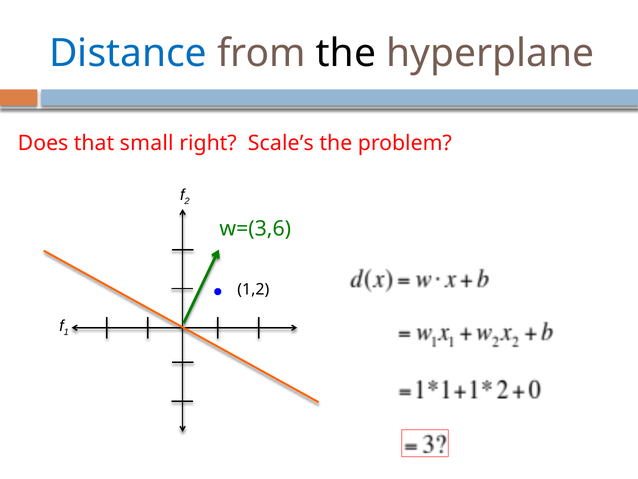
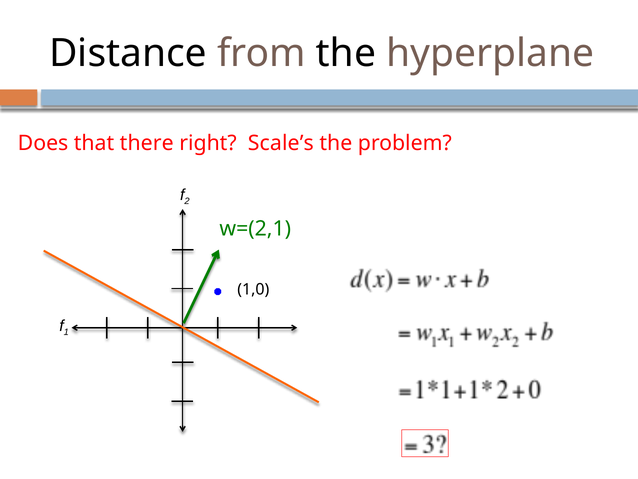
Distance colour: blue -> black
small: small -> there
w=(3,6: w=(3,6 -> w=(2,1
1,2: 1,2 -> 1,0
